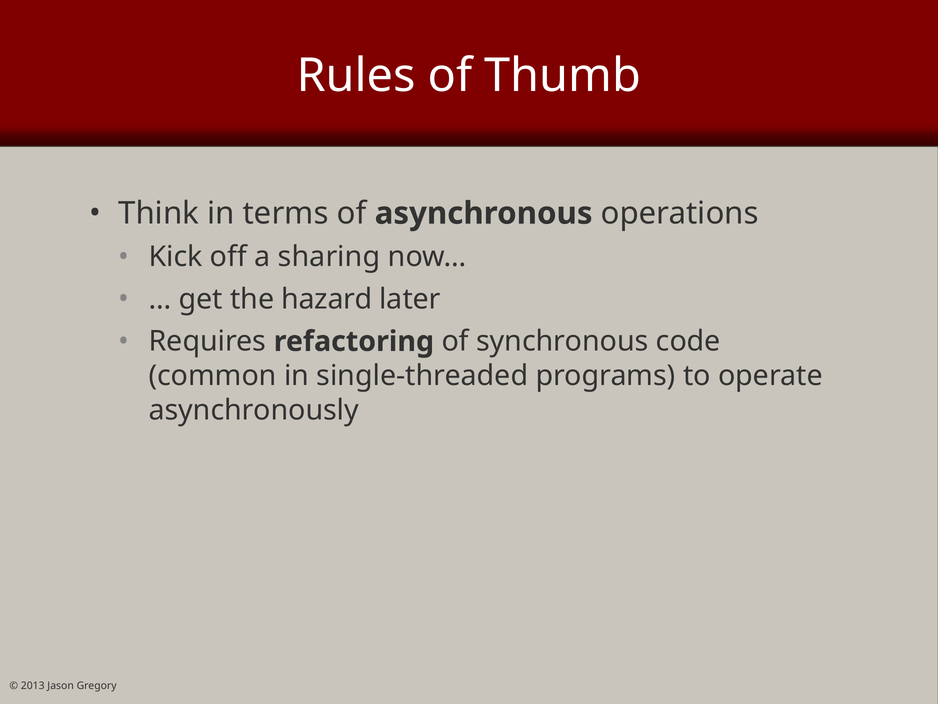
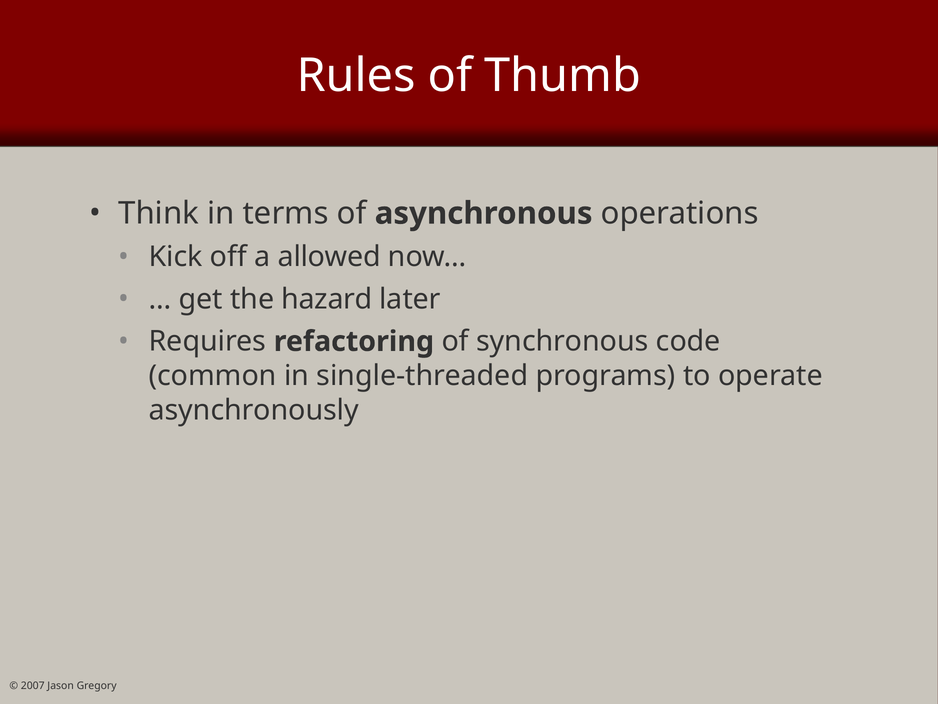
sharing: sharing -> allowed
2013: 2013 -> 2007
